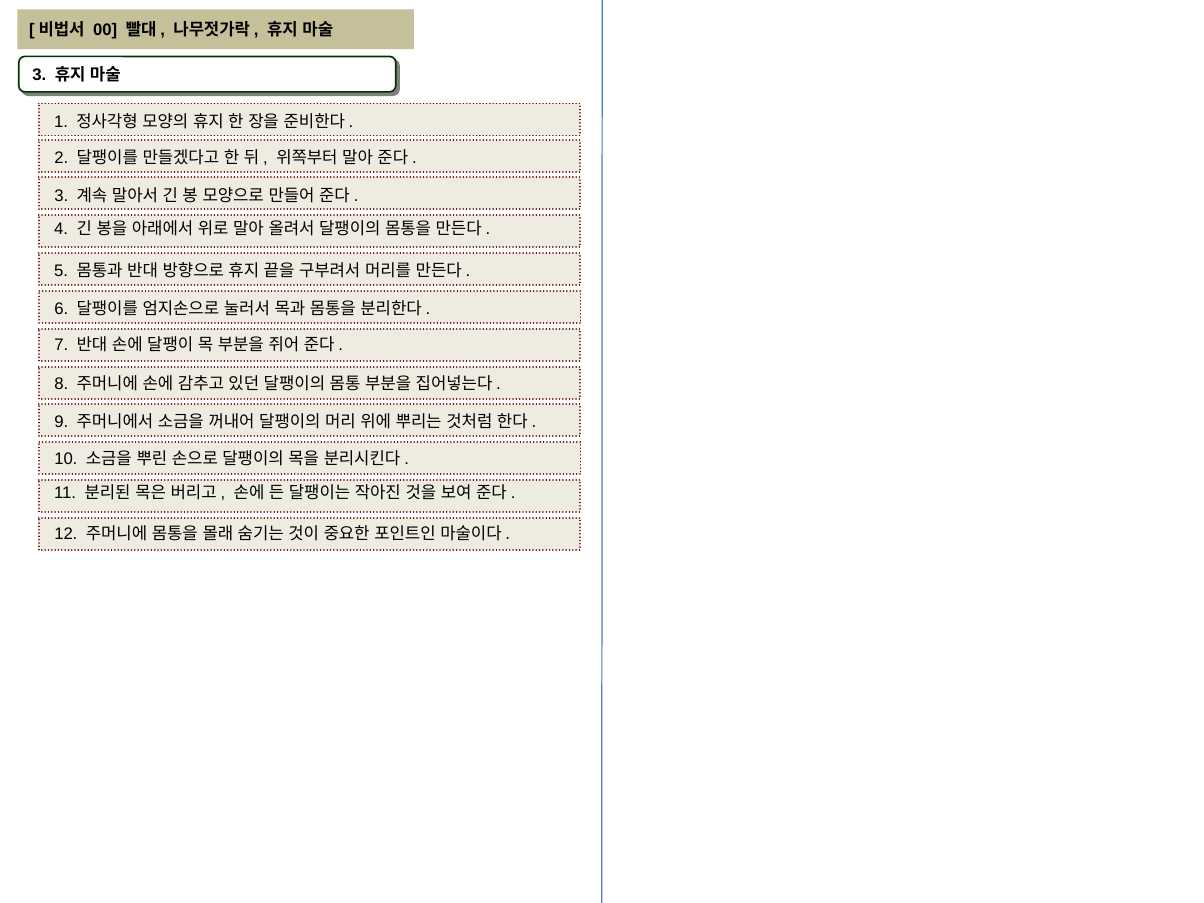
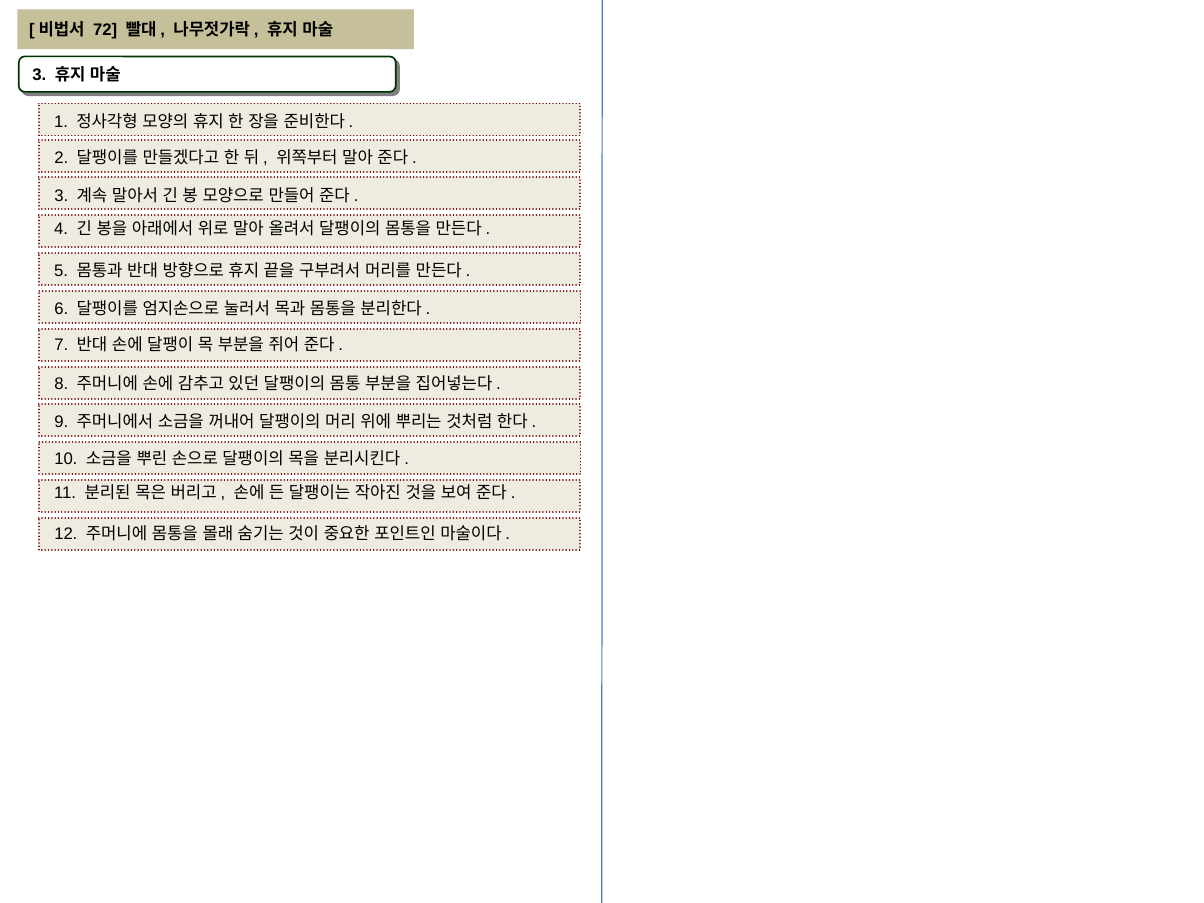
00: 00 -> 72
